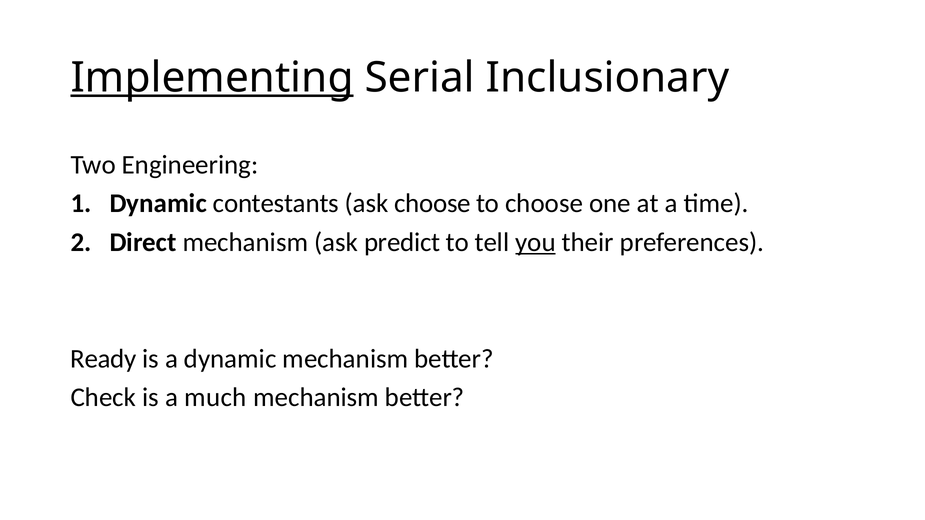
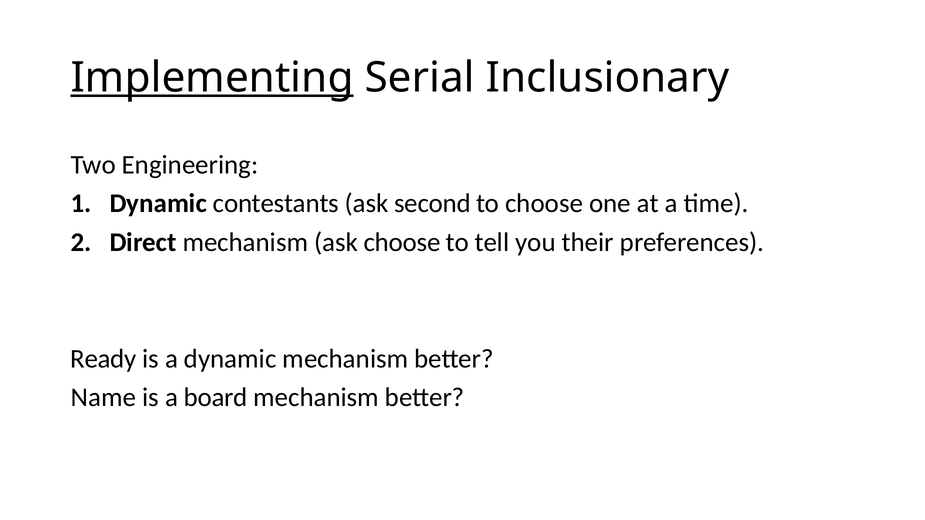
ask choose: choose -> second
ask predict: predict -> choose
you underline: present -> none
Check: Check -> Name
much: much -> board
